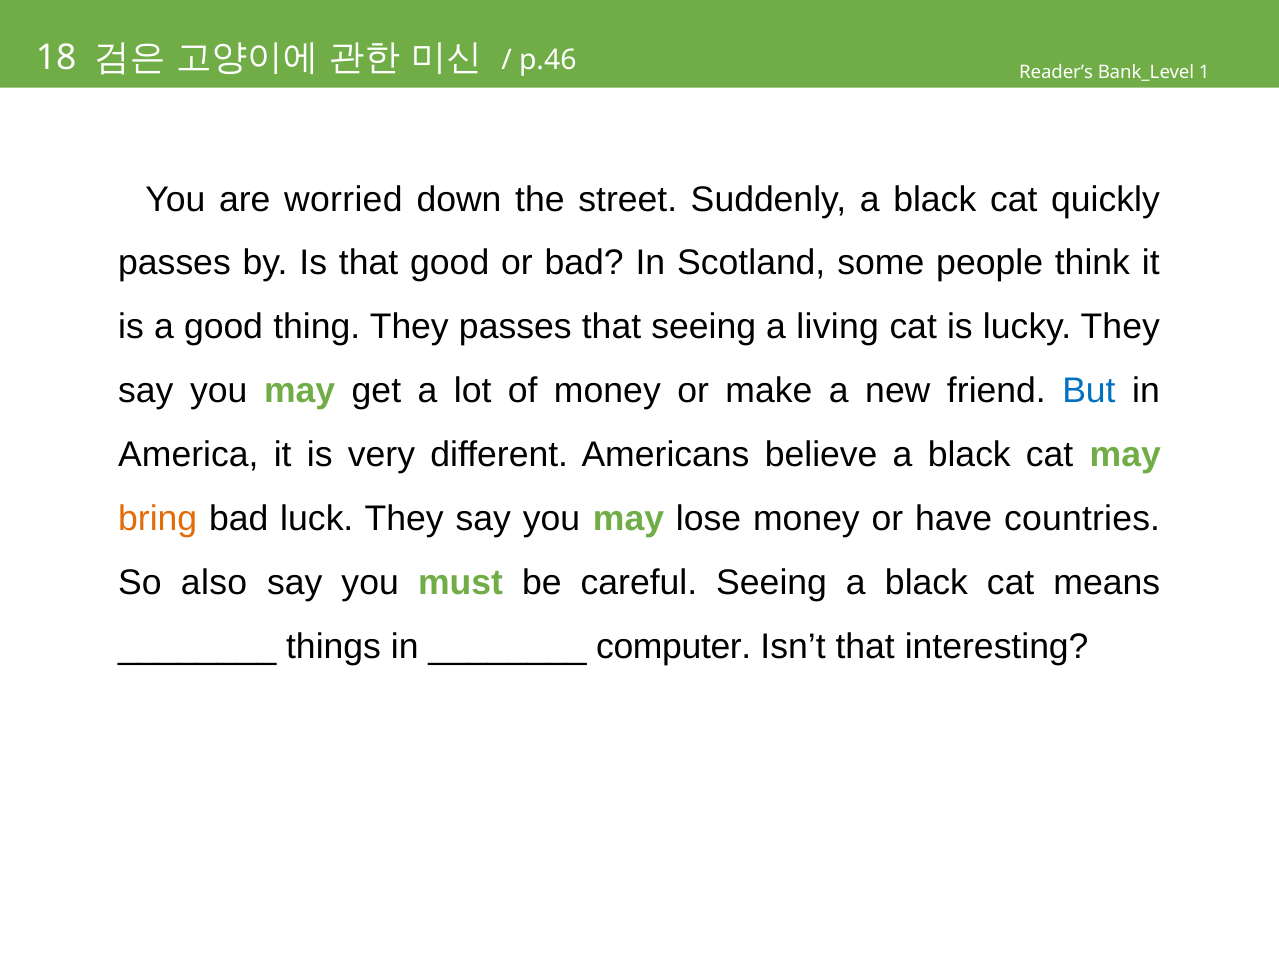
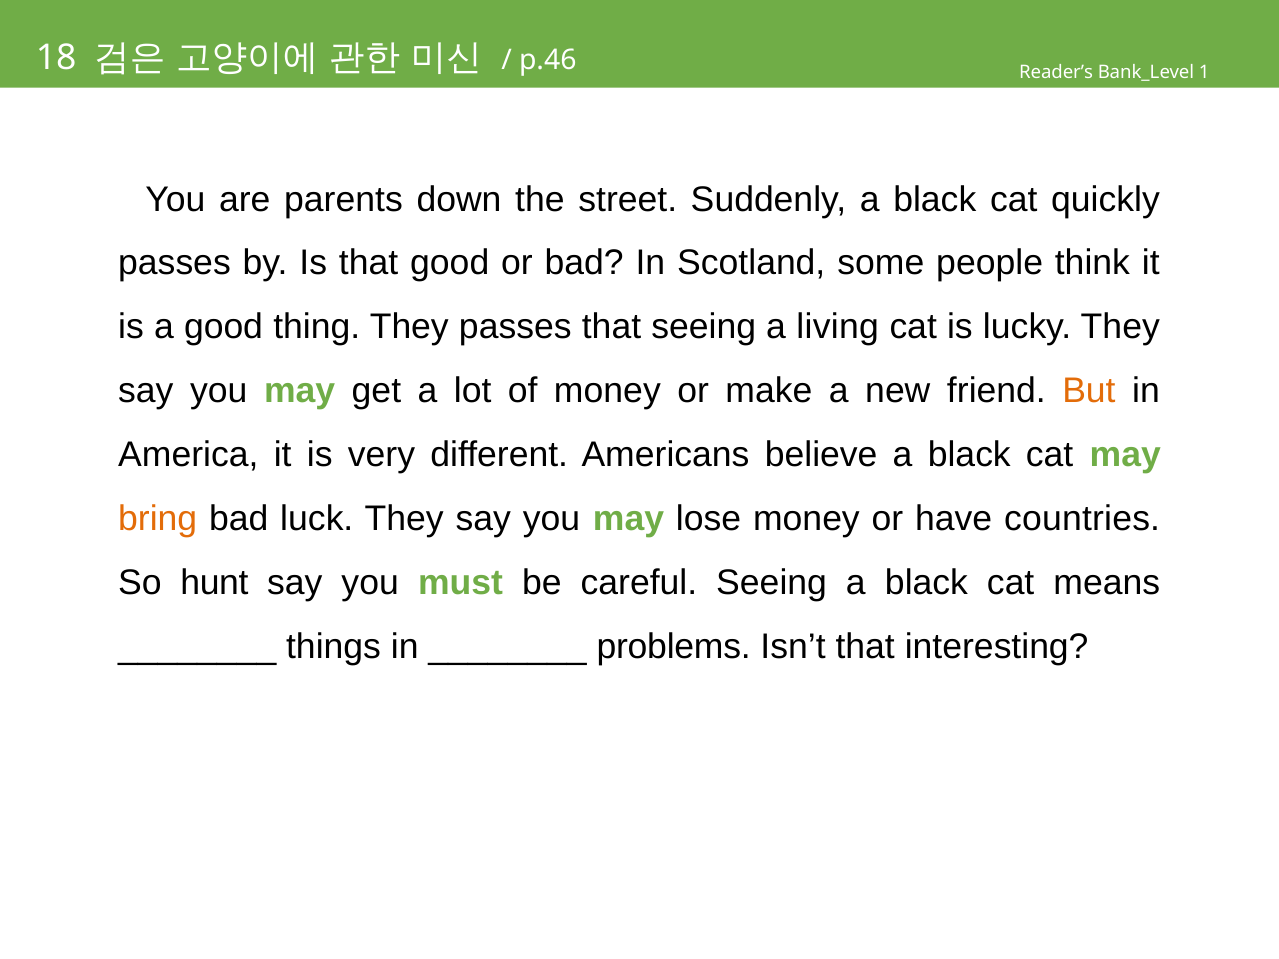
worried: worried -> parents
But colour: blue -> orange
also: also -> hunt
computer: computer -> problems
